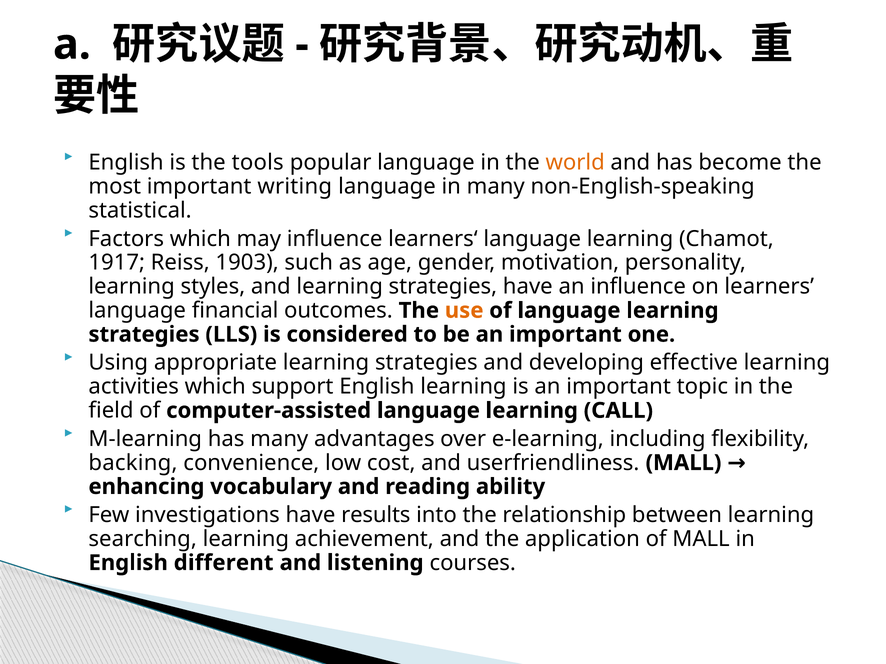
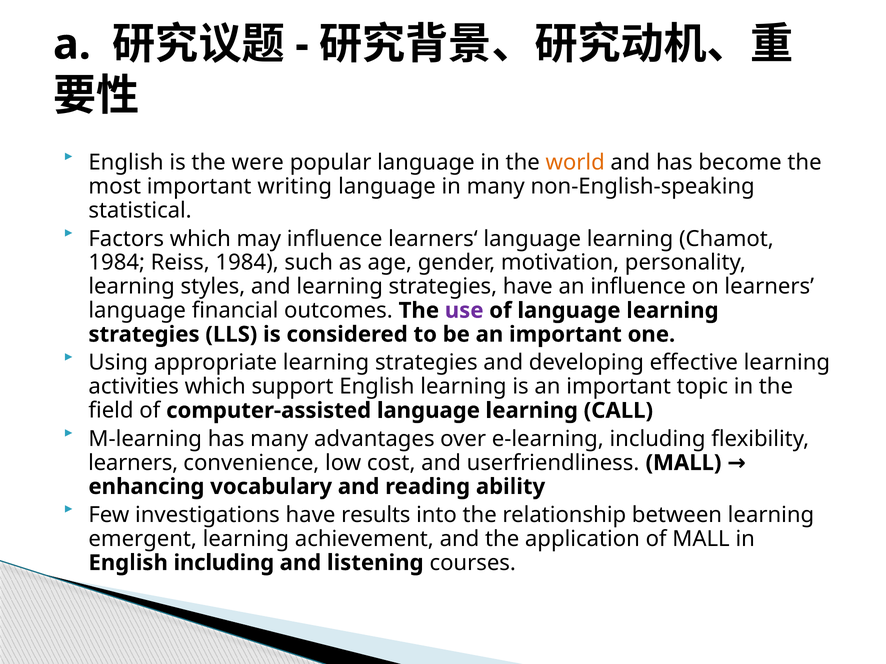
tools: tools -> were
1917 at (117, 263): 1917 -> 1984
Reiss 1903: 1903 -> 1984
use colour: orange -> purple
backing at (133, 463): backing -> learners
searching: searching -> emergent
English different: different -> including
